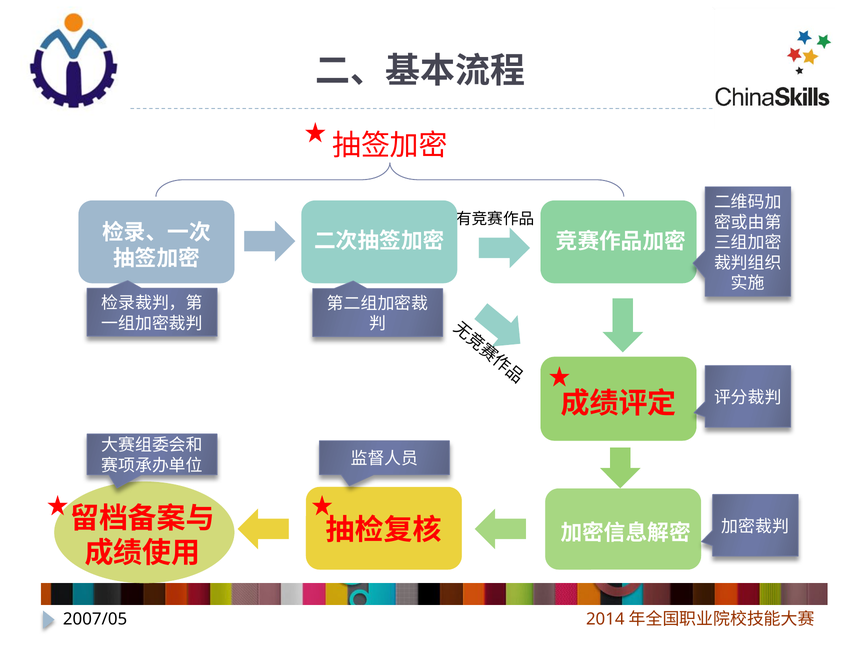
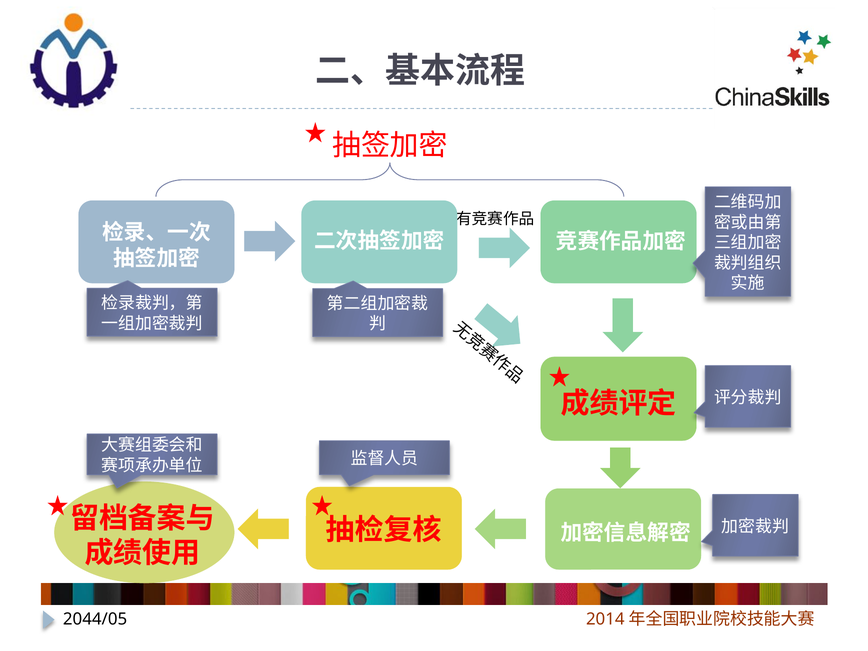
2007/05: 2007/05 -> 2044/05
